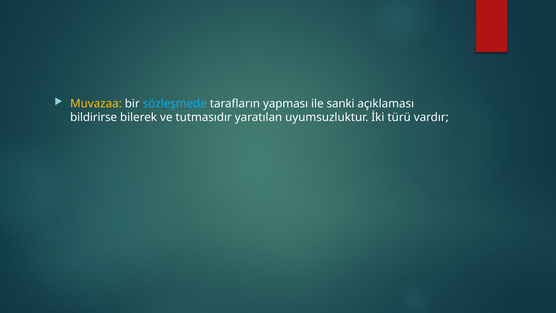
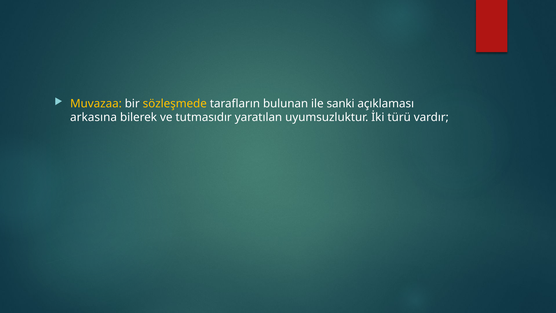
sözleşmede colour: light blue -> yellow
yapması: yapması -> bulunan
bildirirse: bildirirse -> arkasına
